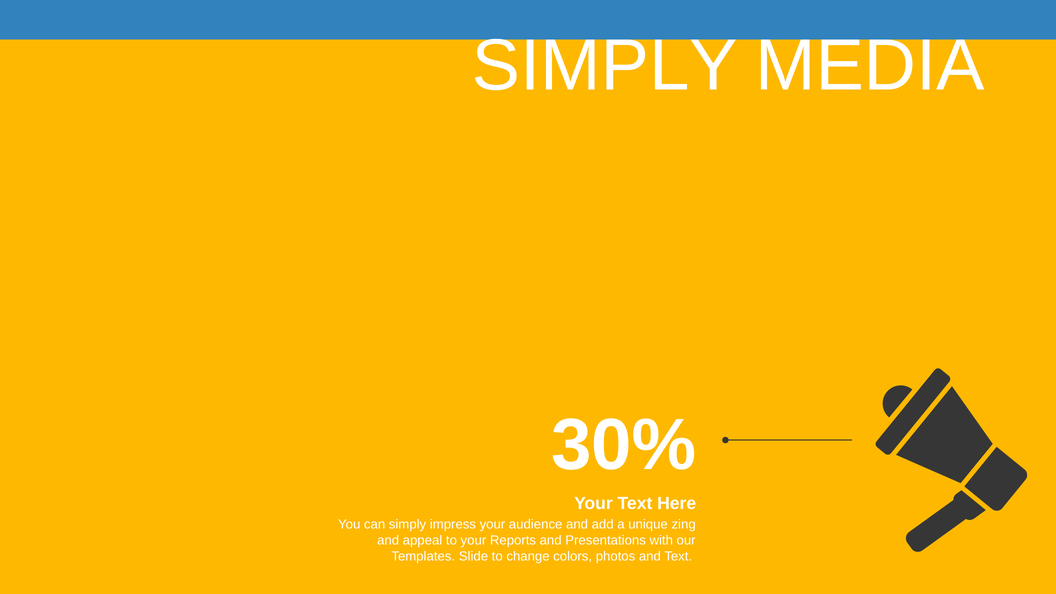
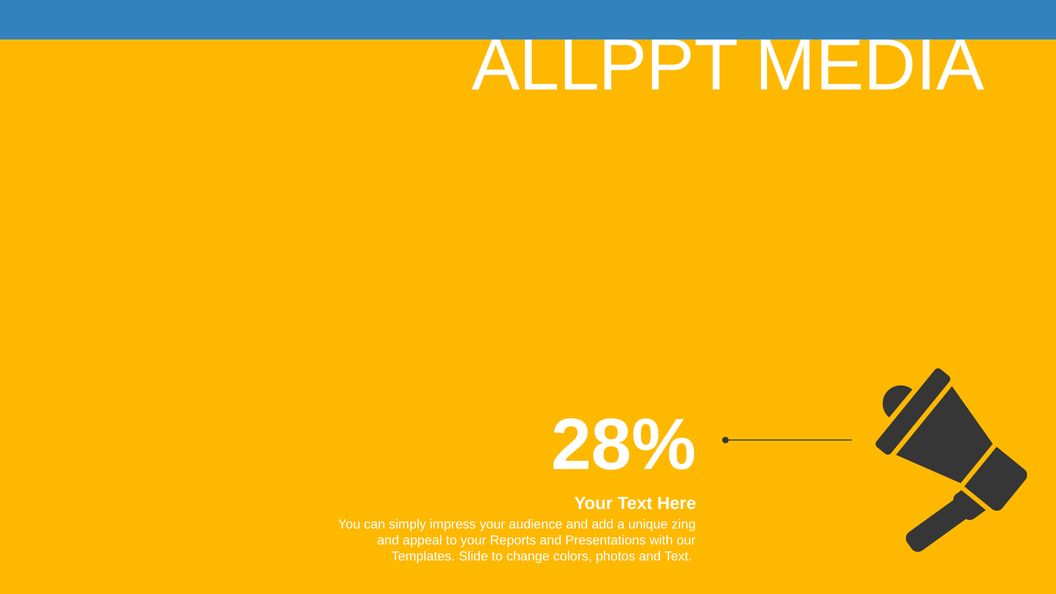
SIMPLY at (605, 66): SIMPLY -> ALLPPT
30%: 30% -> 28%
